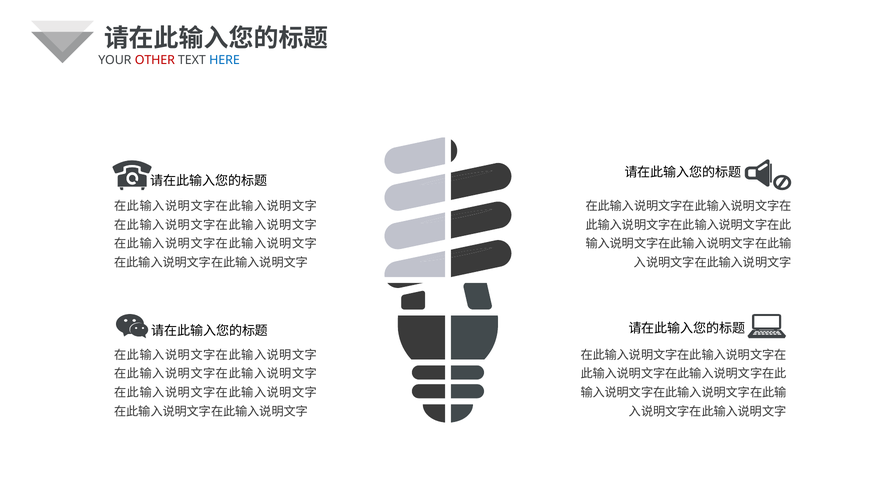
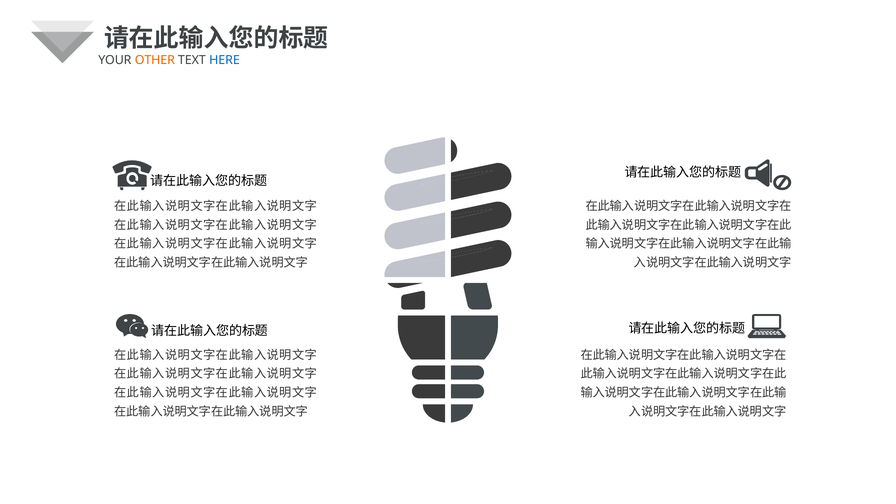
OTHER colour: red -> orange
